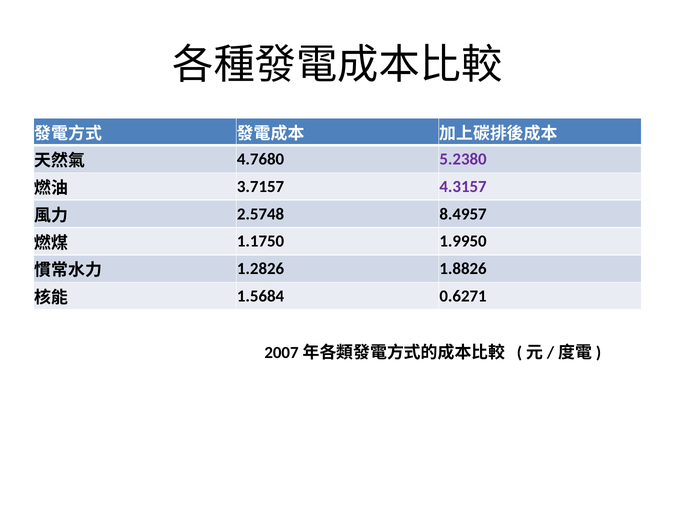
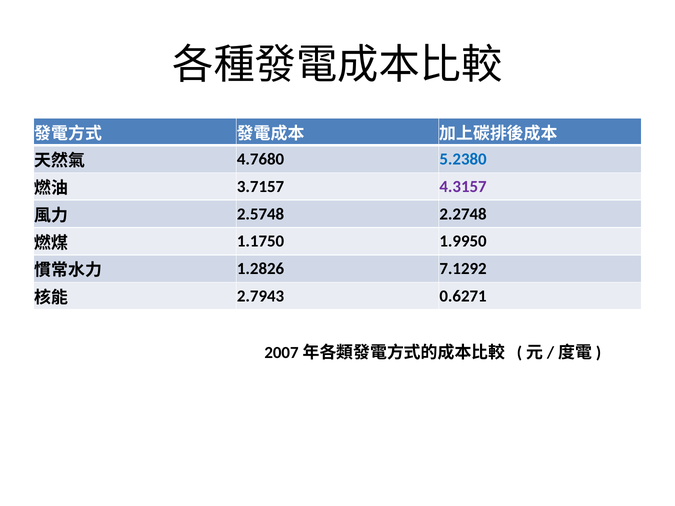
5.2380 colour: purple -> blue
8.4957: 8.4957 -> 2.2748
1.8826: 1.8826 -> 7.1292
1.5684: 1.5684 -> 2.7943
